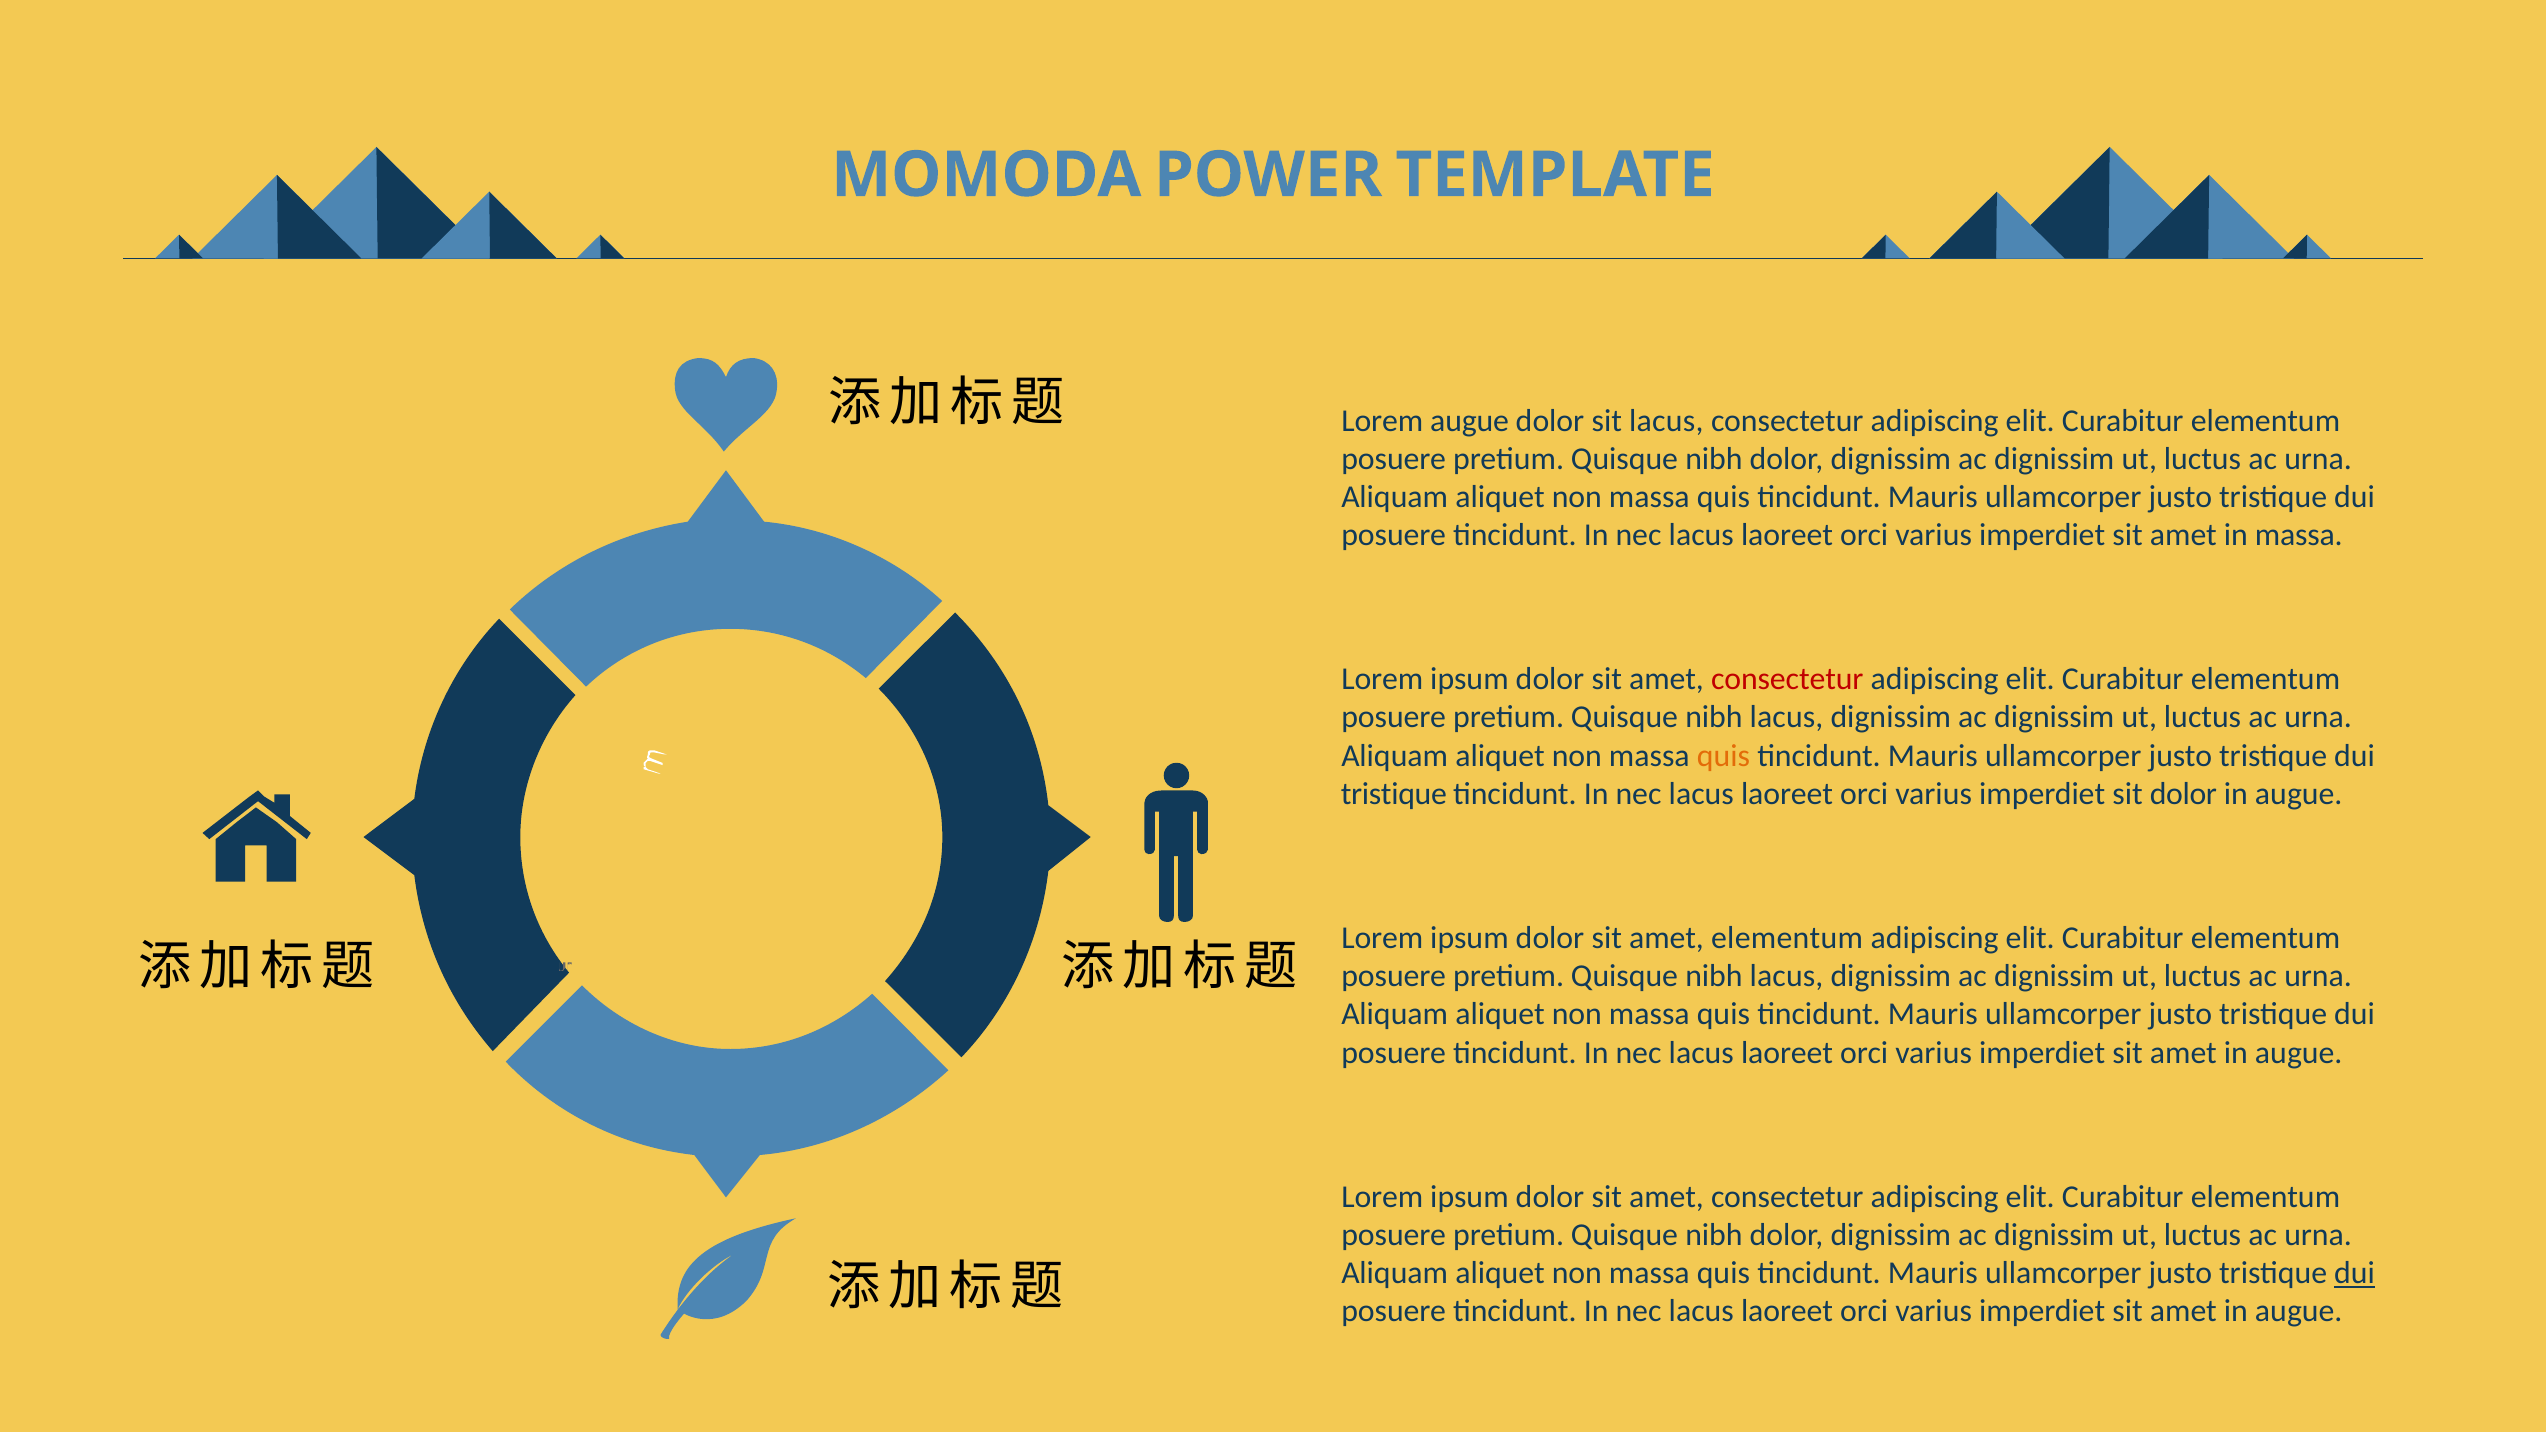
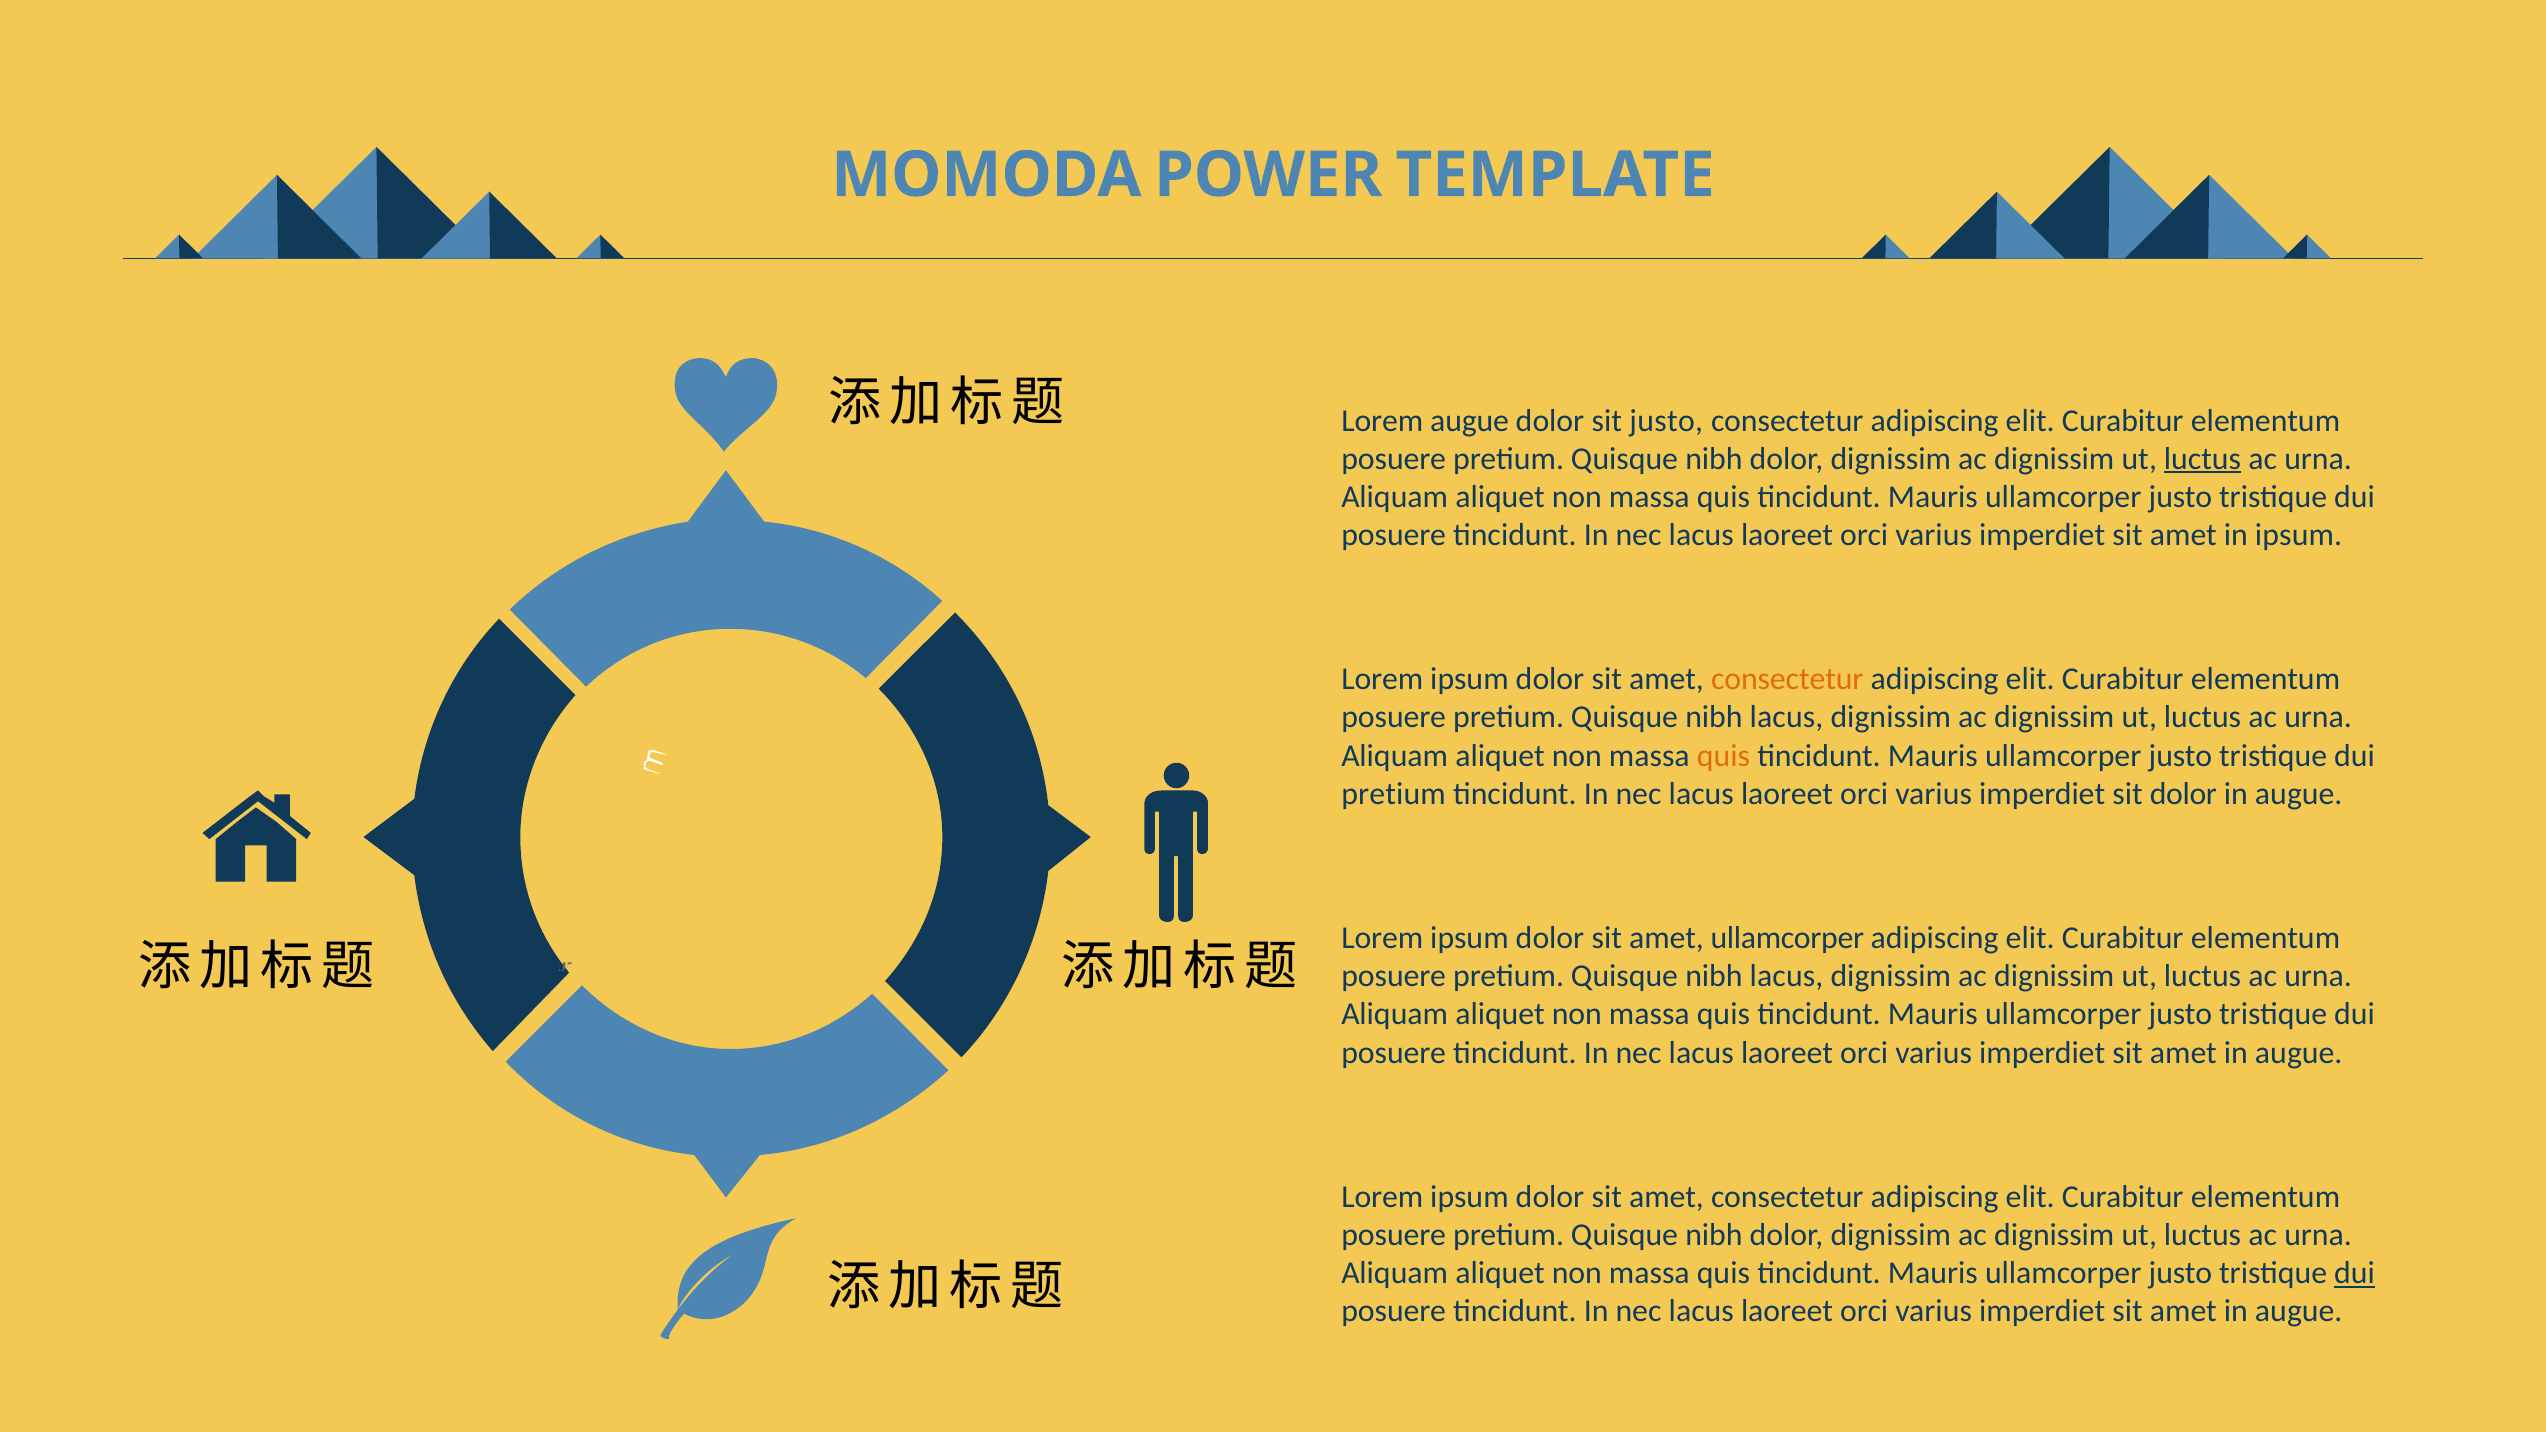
sit lacus: lacus -> justo
luctus at (2203, 459) underline: none -> present
in massa: massa -> ipsum
consectetur at (1787, 679) colour: red -> orange
tristique at (1394, 794): tristique -> pretium
amet elementum: elementum -> ullamcorper
